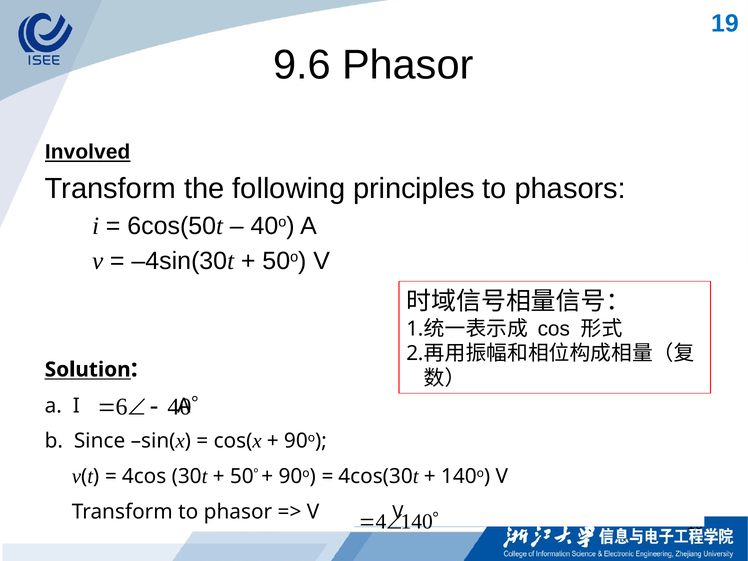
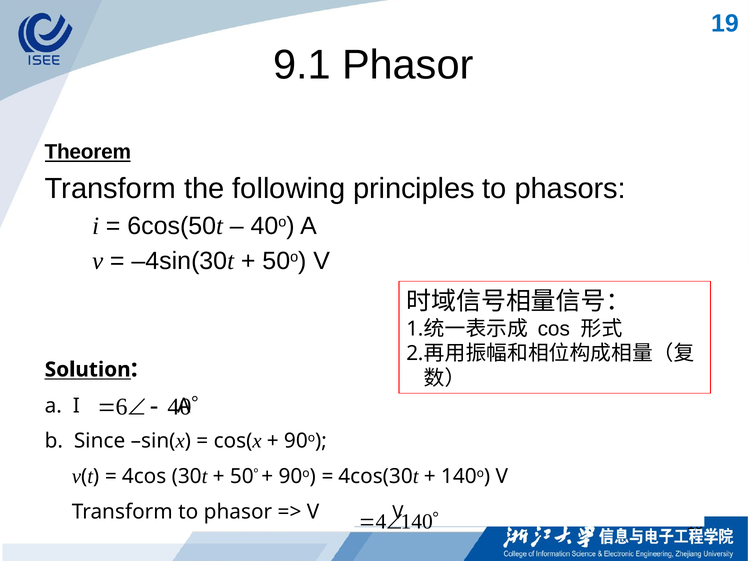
9.6: 9.6 -> 9.1
Involved: Involved -> Theorem
